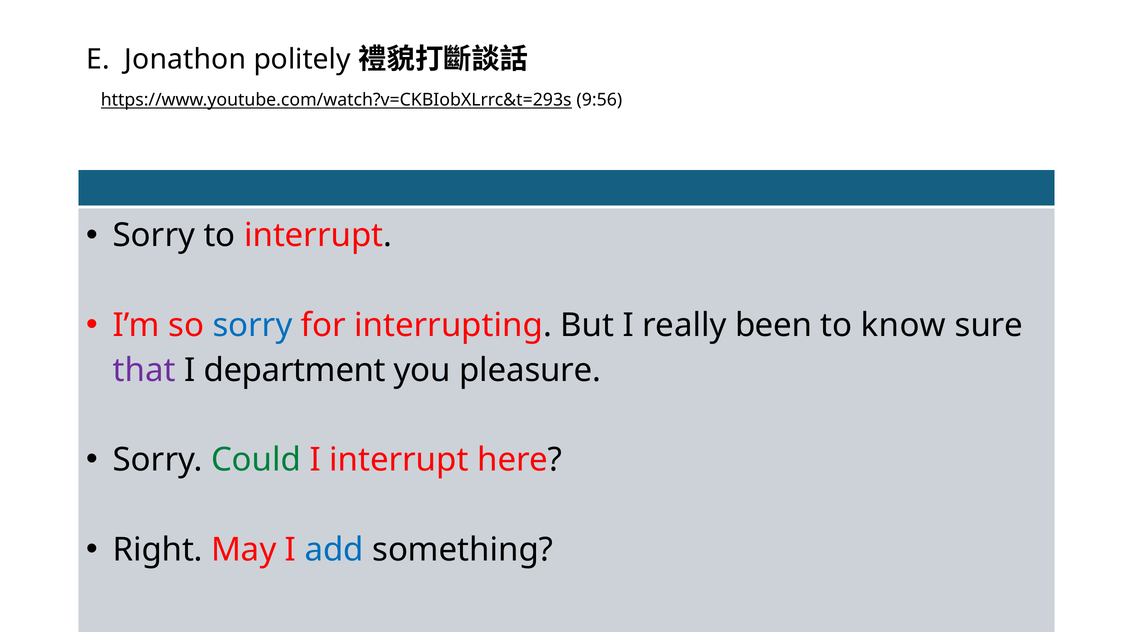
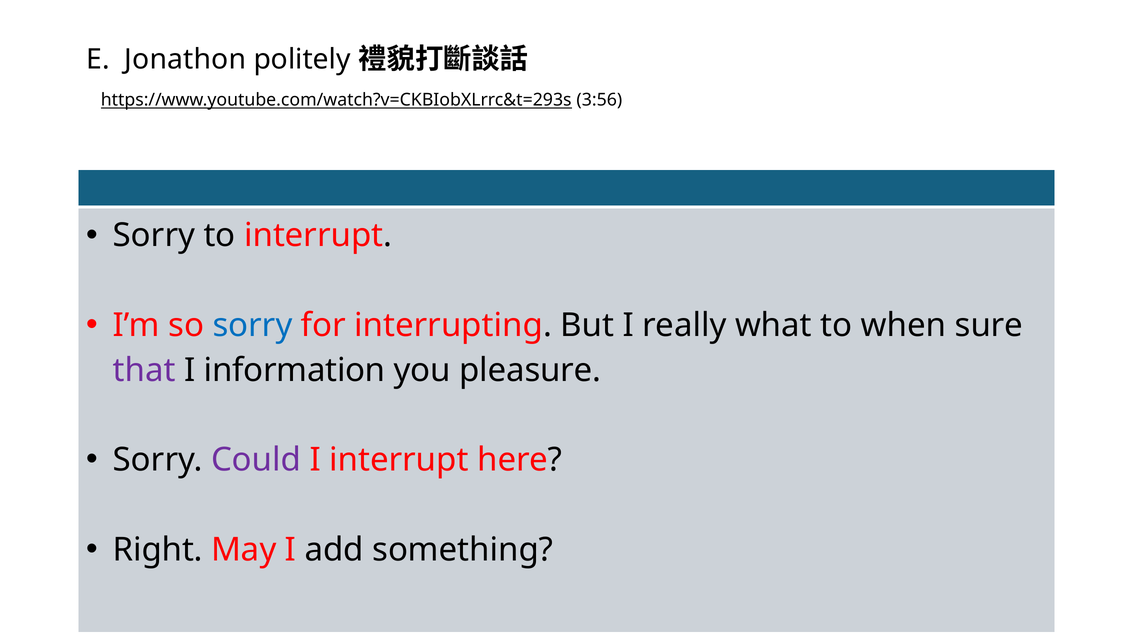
9:56: 9:56 -> 3:56
been: been -> what
know: know -> when
department: department -> information
Could colour: green -> purple
add colour: blue -> black
